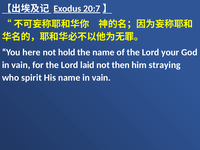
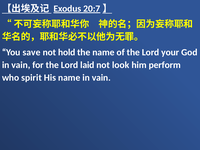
here: here -> save
then: then -> look
straying: straying -> perform
